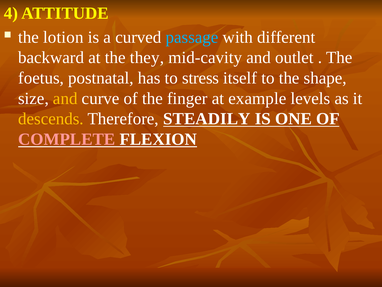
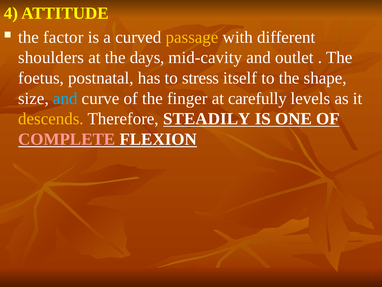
lotion: lotion -> factor
passage colour: light blue -> yellow
backward: backward -> shoulders
they: they -> days
and at (65, 98) colour: yellow -> light blue
example: example -> carefully
